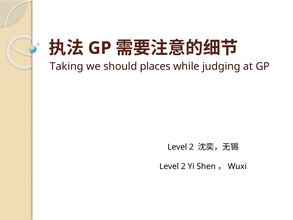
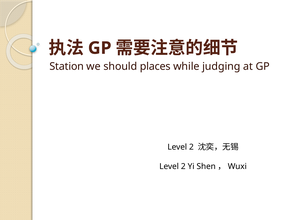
Taking: Taking -> Station
